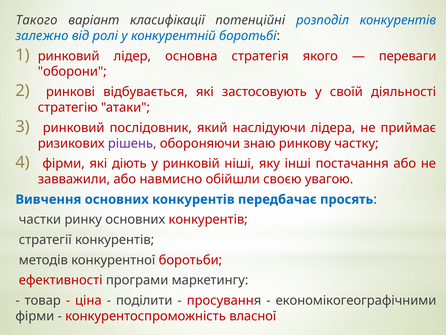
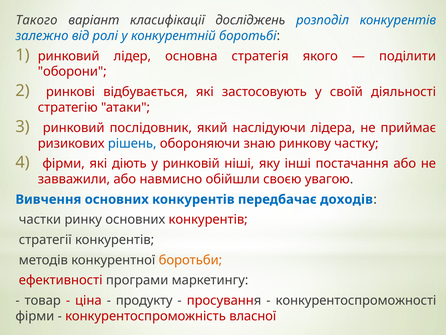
потенційні: потенційні -> досліджень
переваги: переваги -> поділити
рішень colour: purple -> blue
просять: просять -> доходів
боротьби colour: red -> orange
поділити: поділити -> продукту
економікогеографічними: економікогеографічними -> конкурентоспроможності
